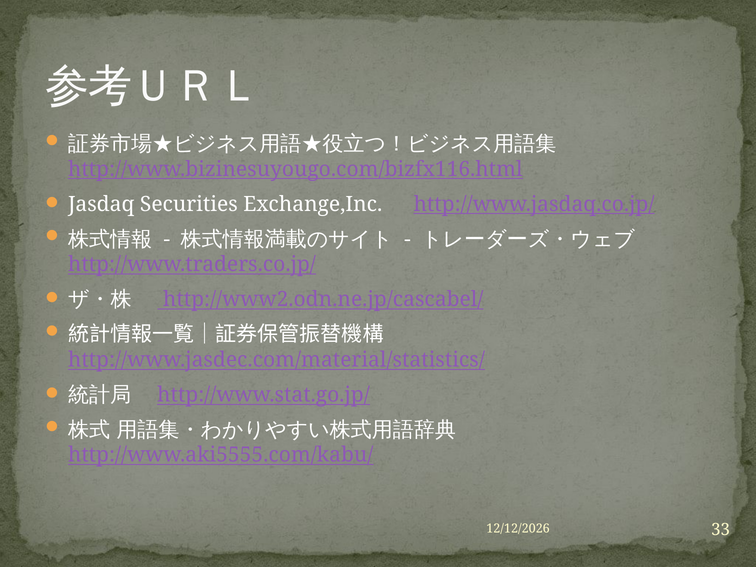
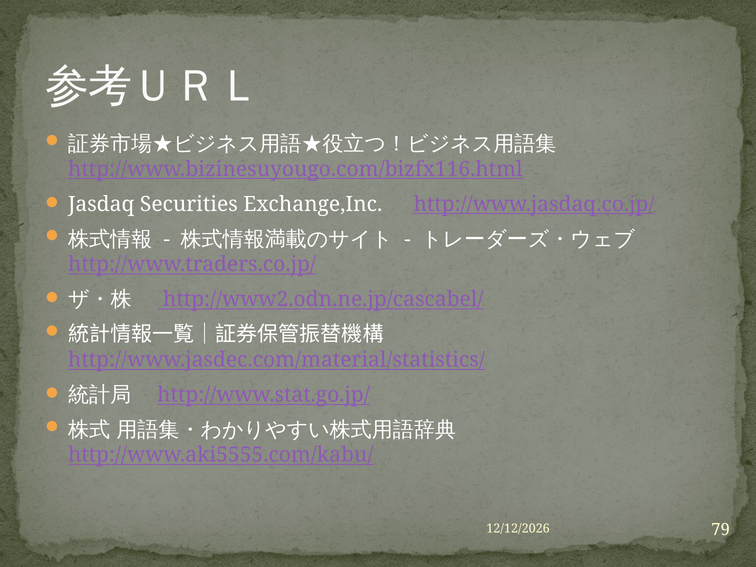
33: 33 -> 79
